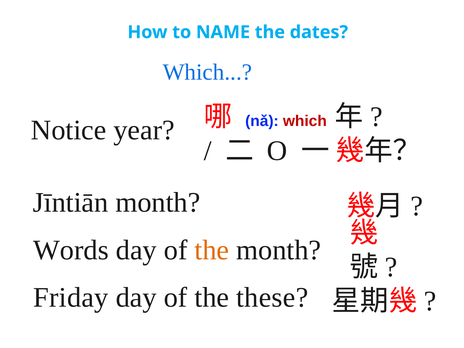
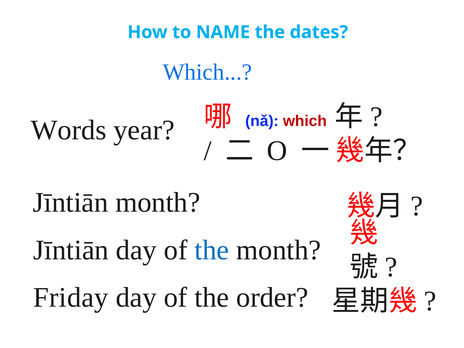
Notice: Notice -> Words
Words at (71, 250): Words -> Jīntiān
the at (212, 250) colour: orange -> blue
these: these -> order
